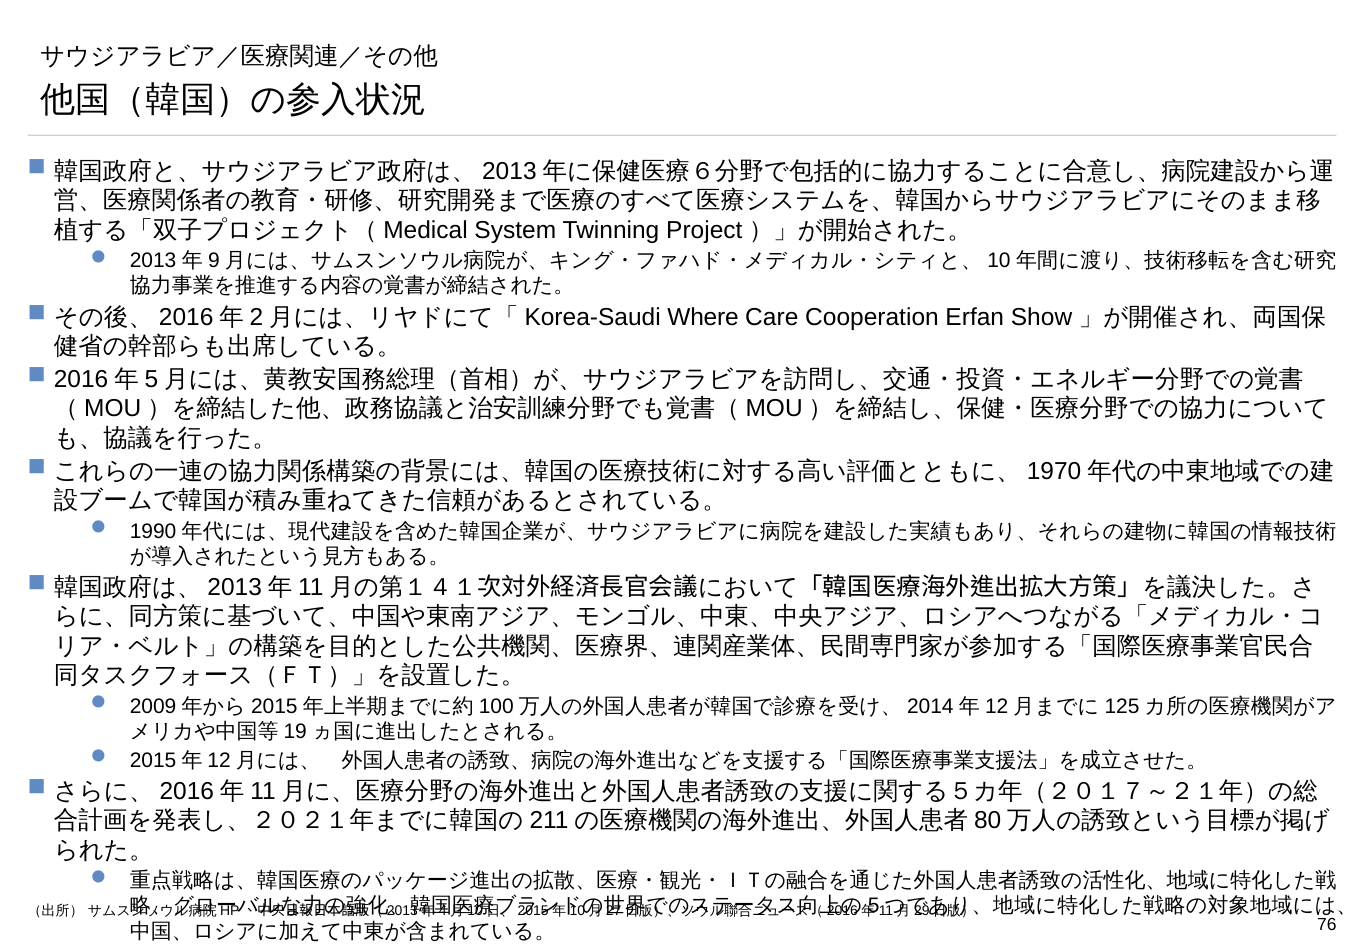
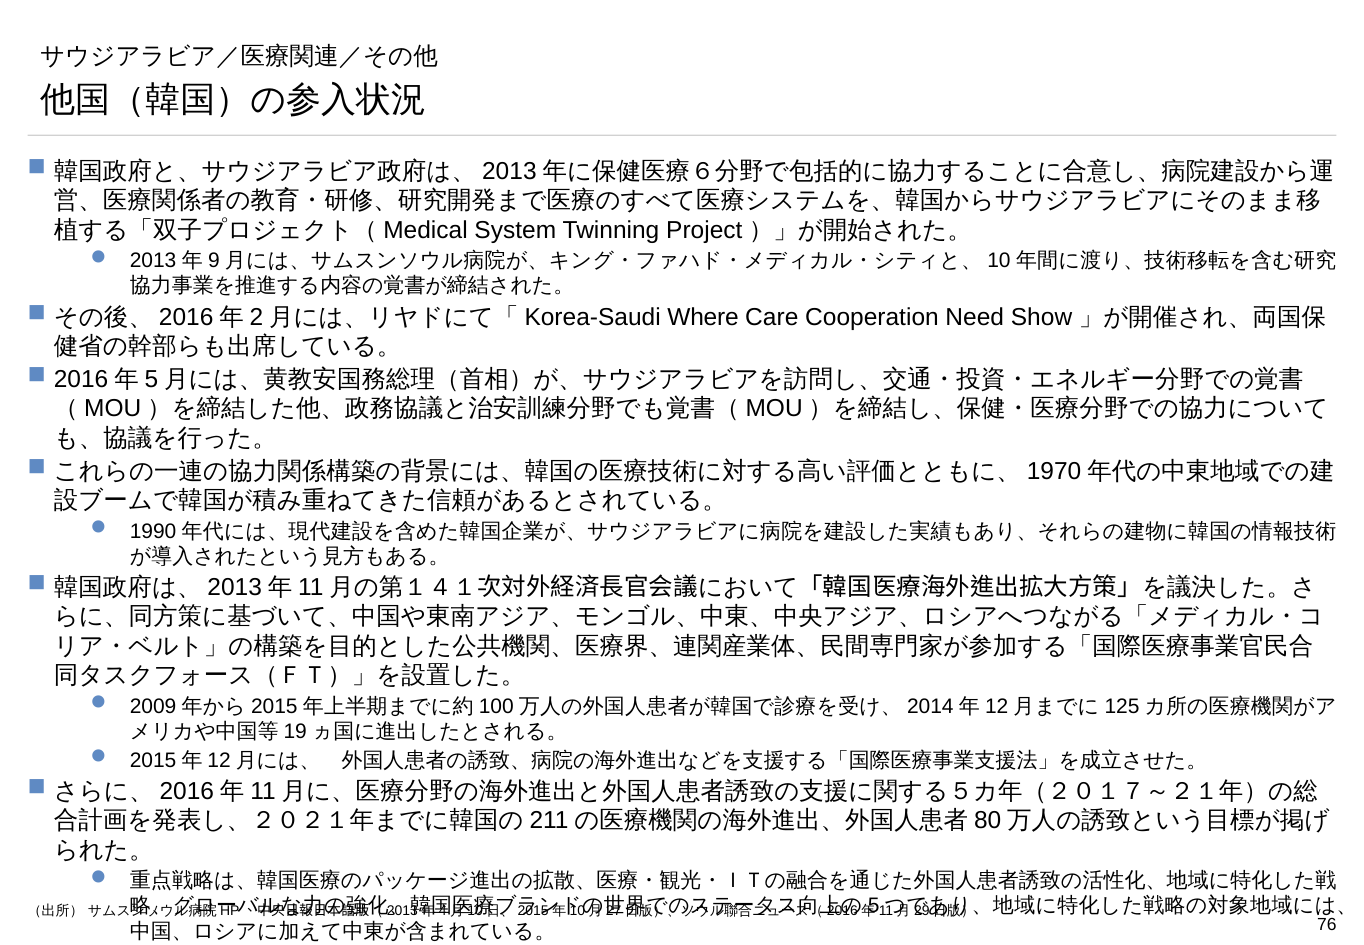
Erfan: Erfan -> Need
